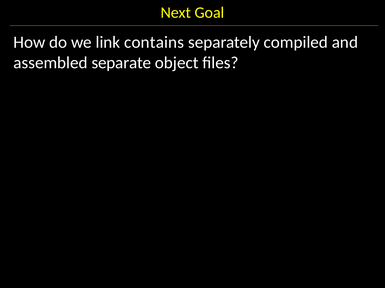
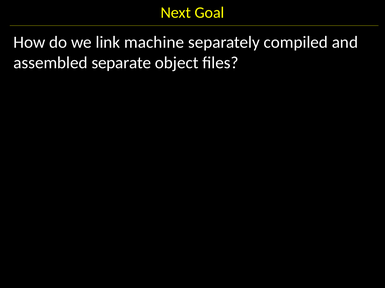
contains: contains -> machine
